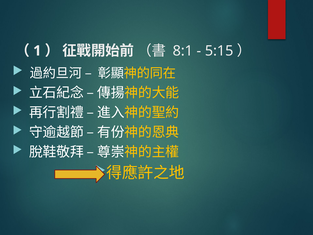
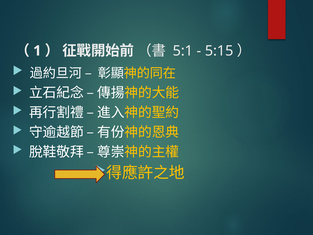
8:1: 8:1 -> 5:1
